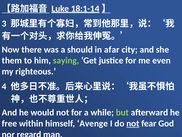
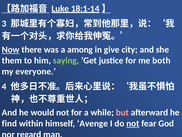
Now underline: none -> present
should: should -> among
afar: afar -> give
even: even -> both
righteous: righteous -> everyone
but colour: light green -> pink
free: free -> find
